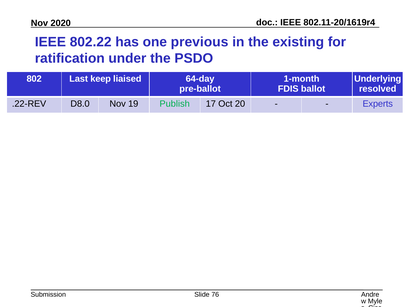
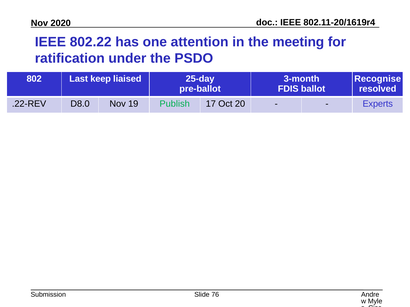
previous: previous -> attention
existing: existing -> meeting
64-day: 64-day -> 25-day
1-month: 1-month -> 3-month
Underlying: Underlying -> Recognise
